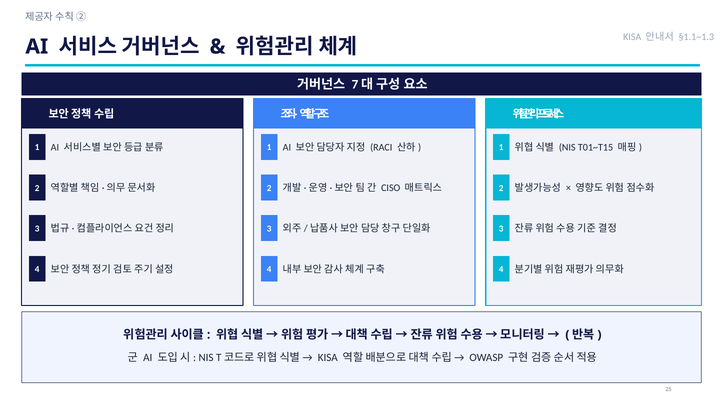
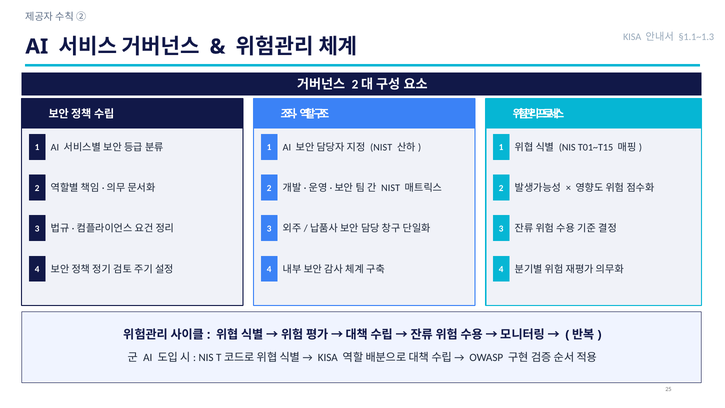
7 at (355, 85): 7 -> 2
RACI at (381, 147): RACI -> NIST
CISO at (391, 188): CISO -> NIST
